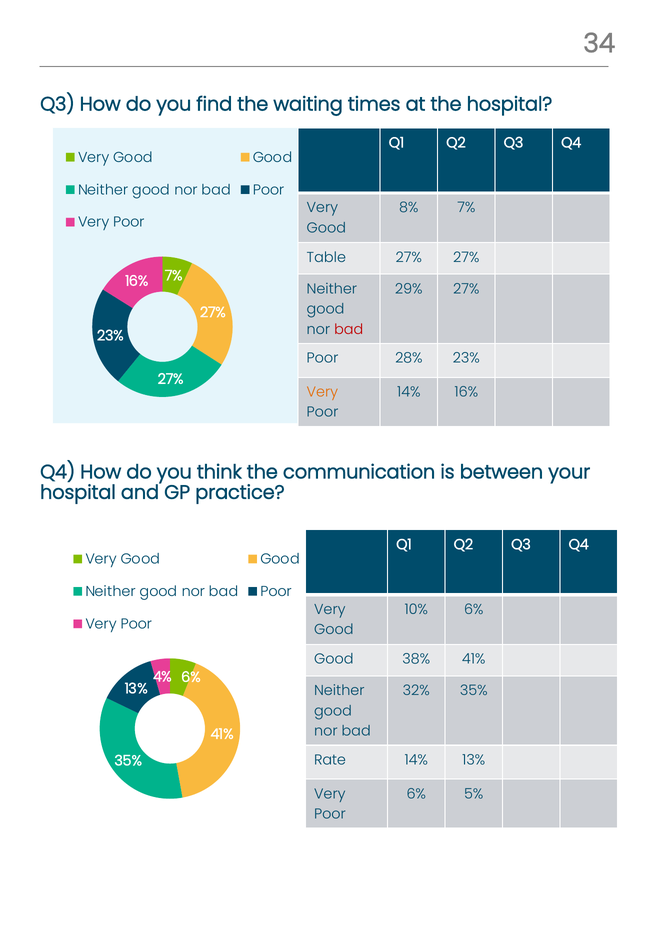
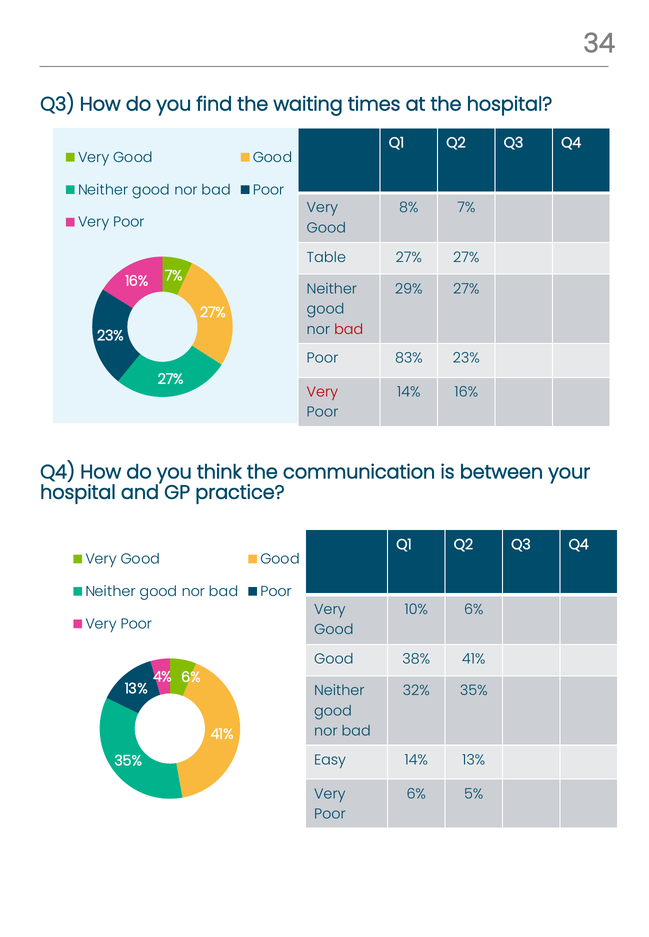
28%: 28% -> 83%
Very at (322, 392) colour: orange -> red
Rate: Rate -> Easy
